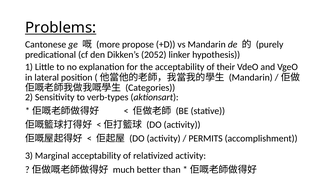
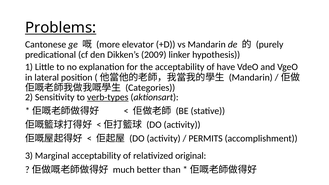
propose: propose -> elevator
2052: 2052 -> 2009
their: their -> have
verb-types underline: none -> present
relativized activity: activity -> original
